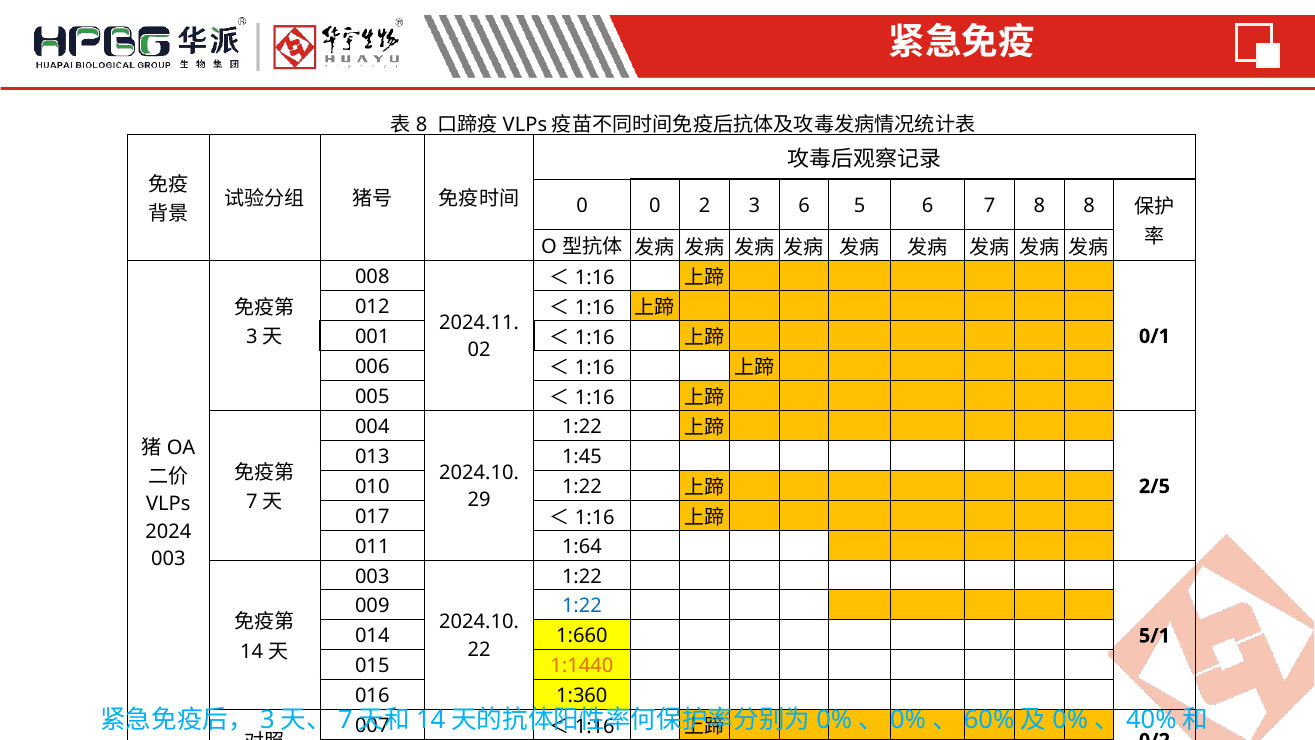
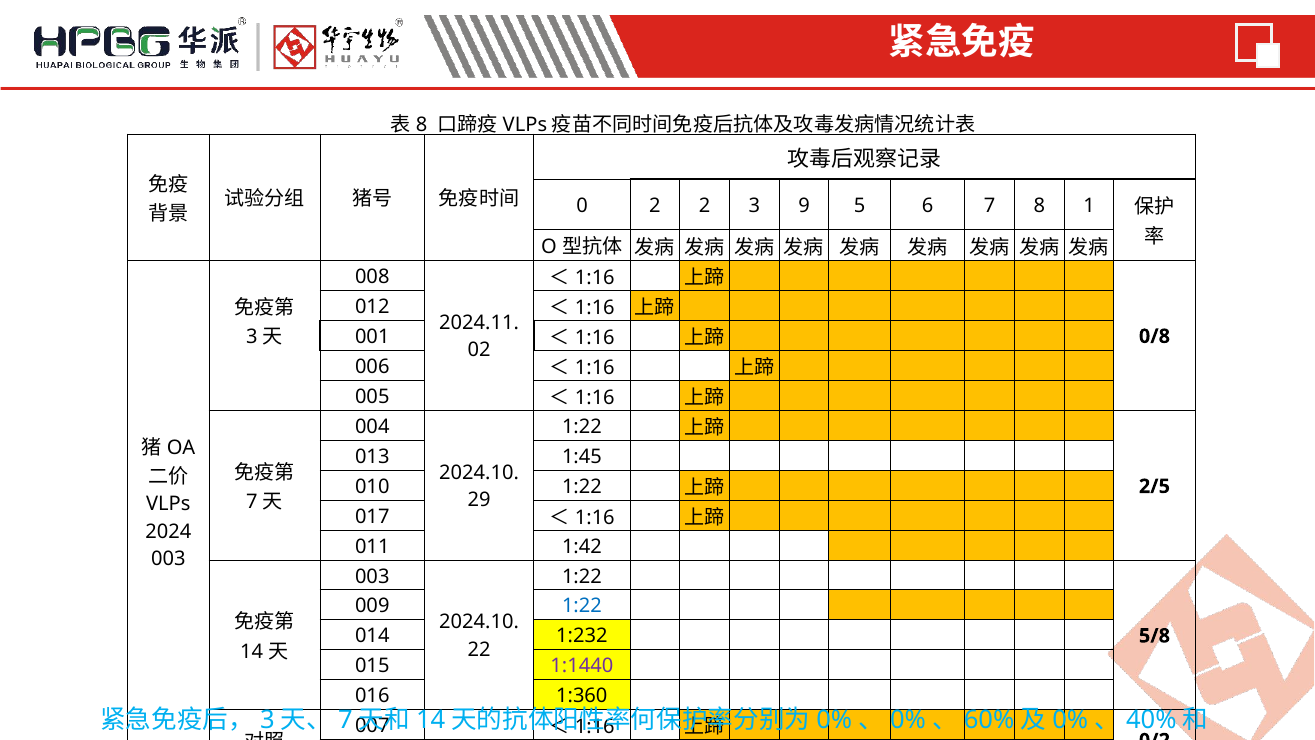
0 0: 0 -> 2
3 6: 6 -> 9
8 8: 8 -> 1
0/1: 0/1 -> 0/8
1:64: 1:64 -> 1:42
1:660: 1:660 -> 1:232
5/1: 5/1 -> 5/8
1:1440 colour: orange -> purple
